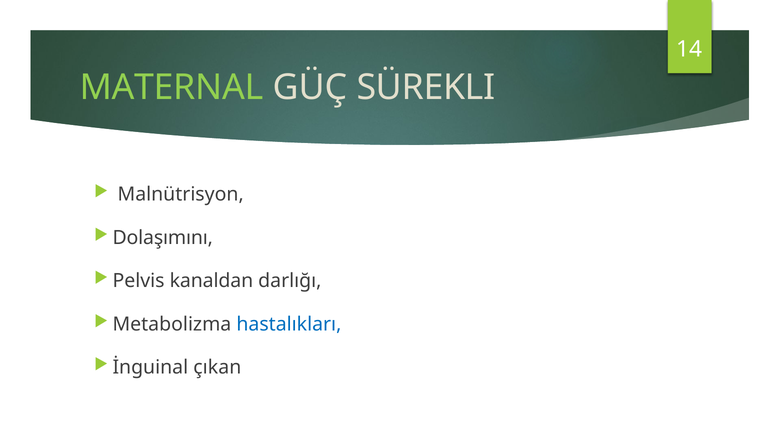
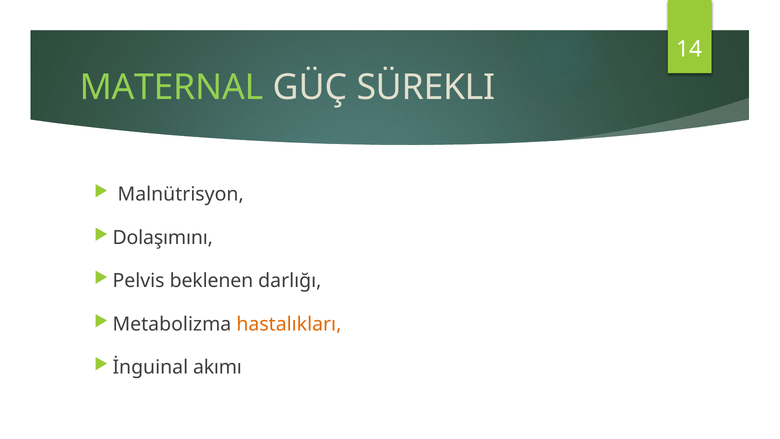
kanaldan: kanaldan -> beklenen
hastalıkları colour: blue -> orange
çıkan: çıkan -> akımı
